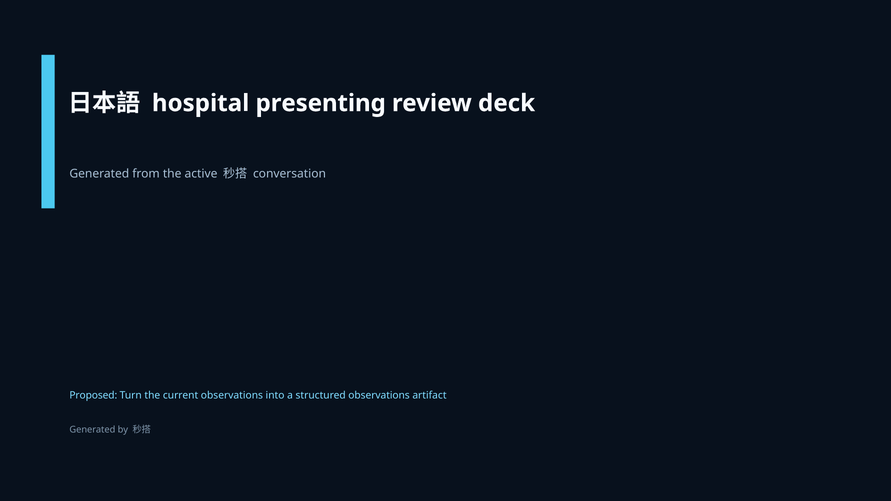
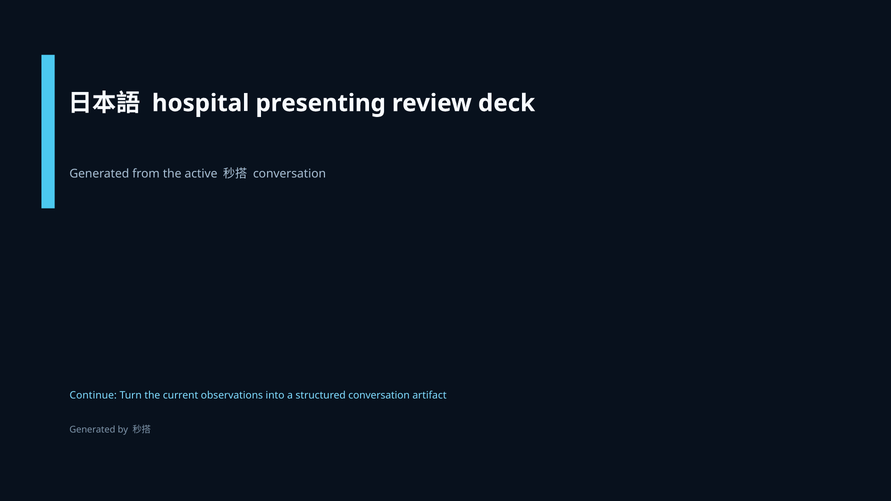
Proposed: Proposed -> Continue
structured observations: observations -> conversation
